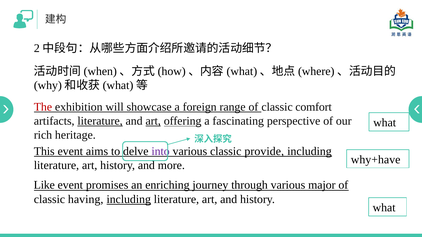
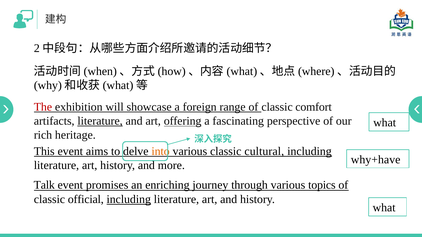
art at (153, 121) underline: present -> none
into colour: purple -> orange
provide: provide -> cultural
Like: Like -> Talk
major: major -> topics
having: having -> official
